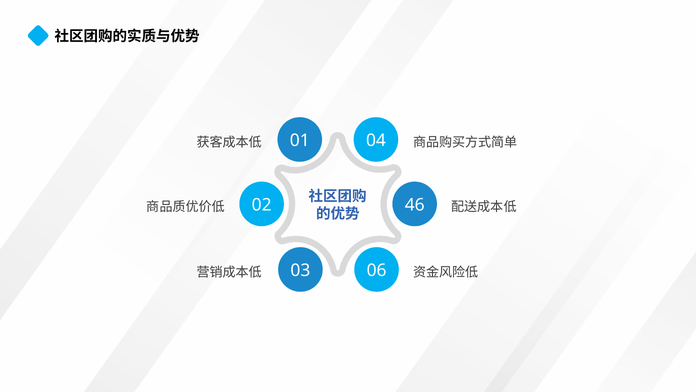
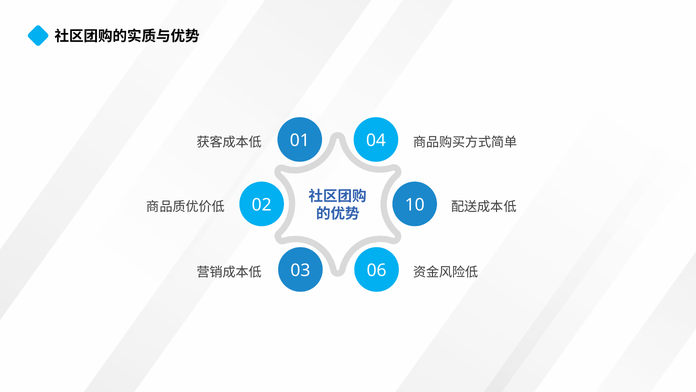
46: 46 -> 10
